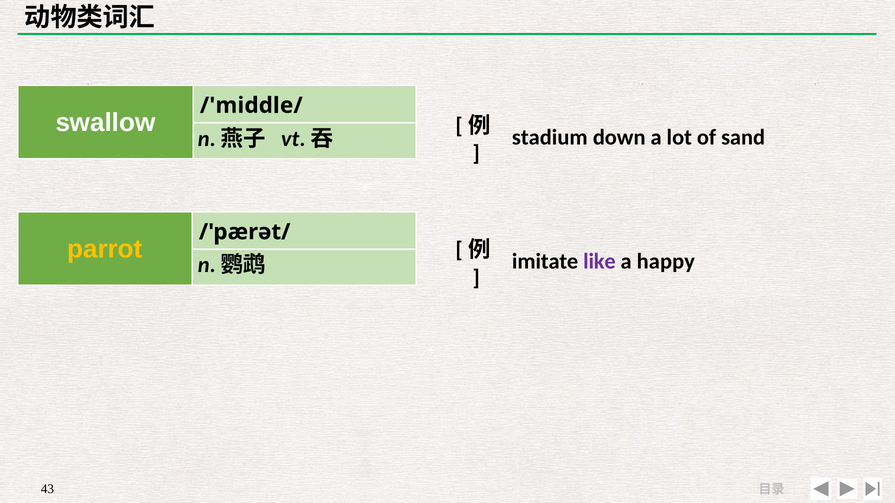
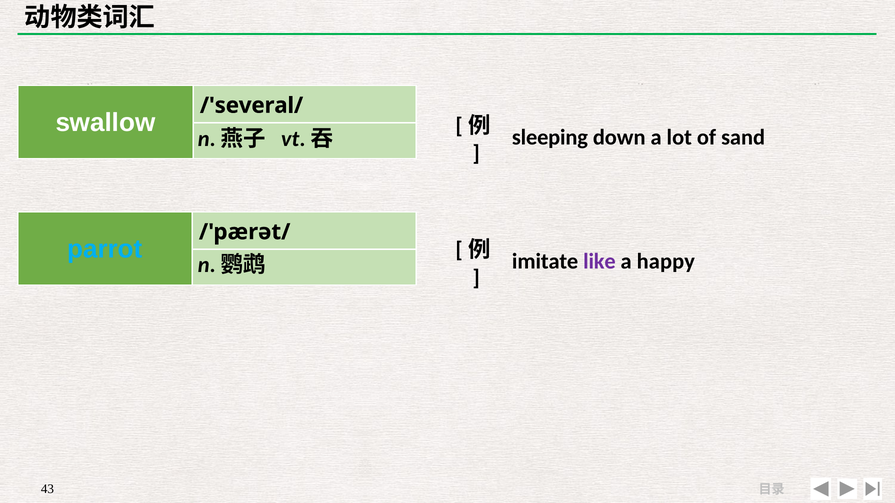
/'middle/: /'middle/ -> /'several/
stadium: stadium -> sleeping
parrot colour: yellow -> light blue
